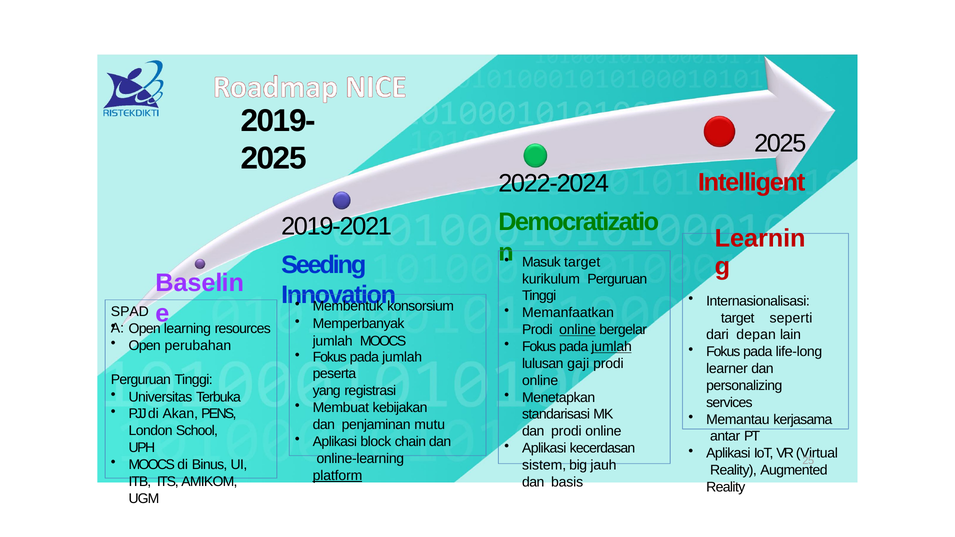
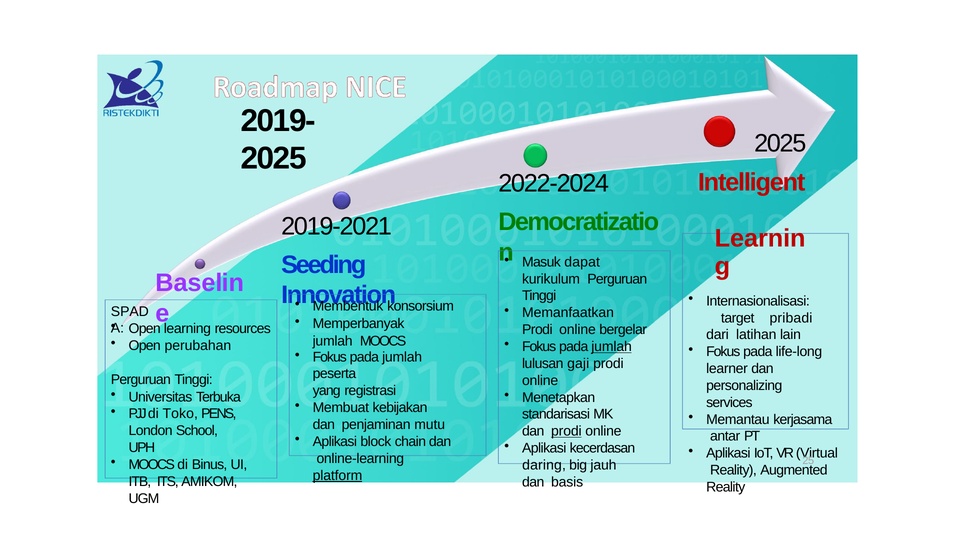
Masuk target: target -> dapat
seperti: seperti -> pribadi
online at (578, 330) underline: present -> none
depan: depan -> latihan
Akan: Akan -> Toko
prodi at (566, 431) underline: none -> present
sistem: sistem -> daring
